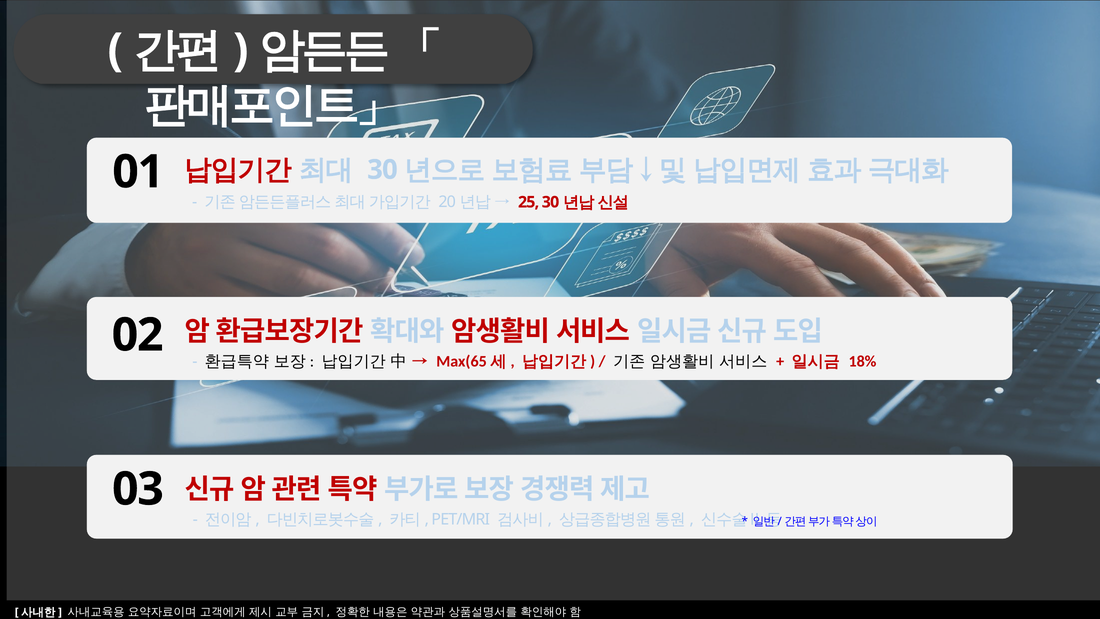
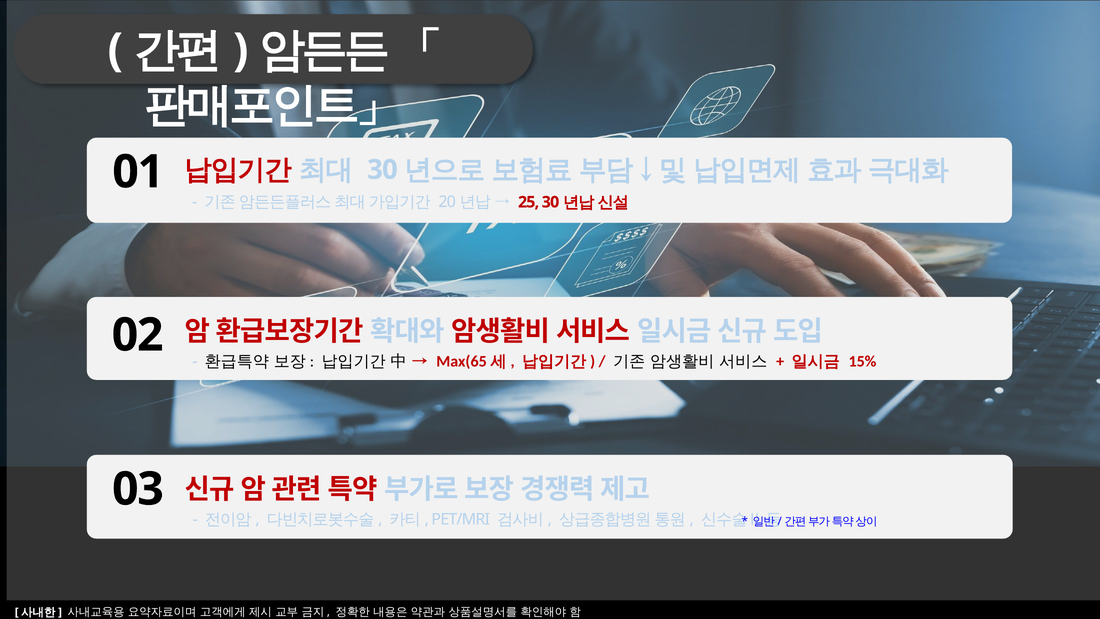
18%: 18% -> 15%
